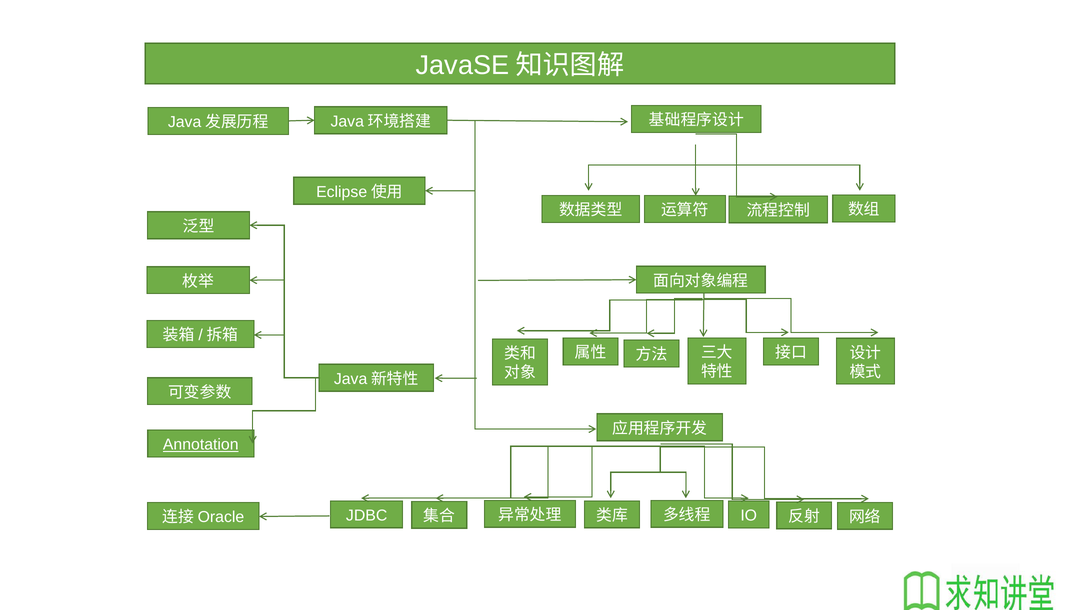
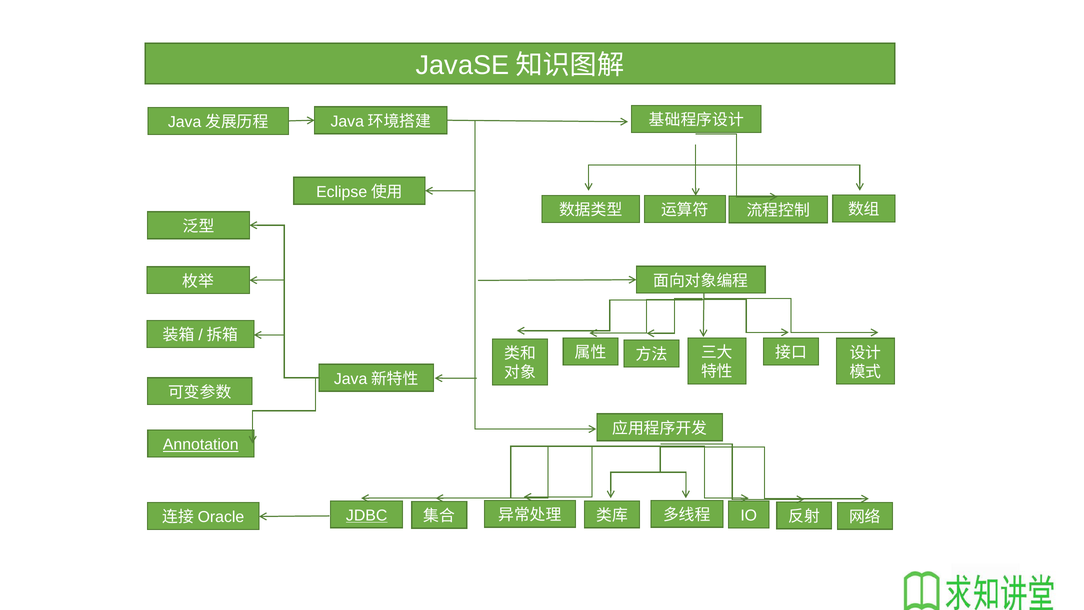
JDBC underline: none -> present
